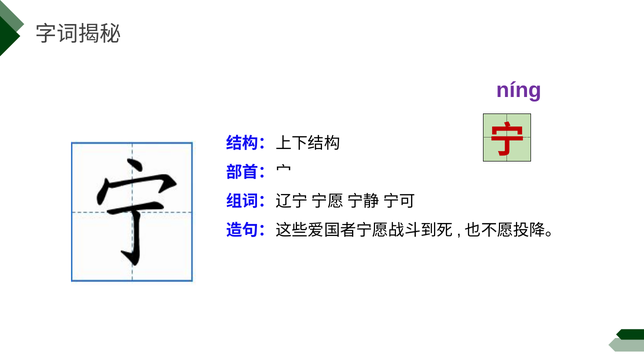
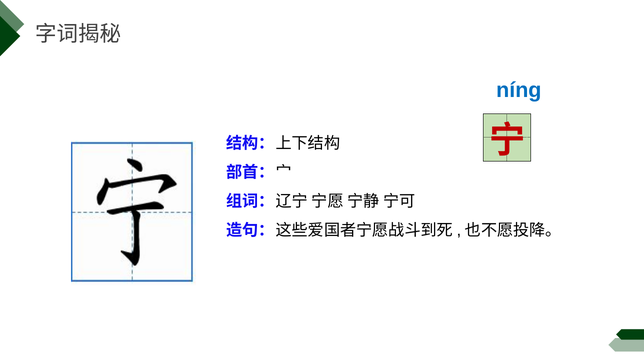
níng colour: purple -> blue
